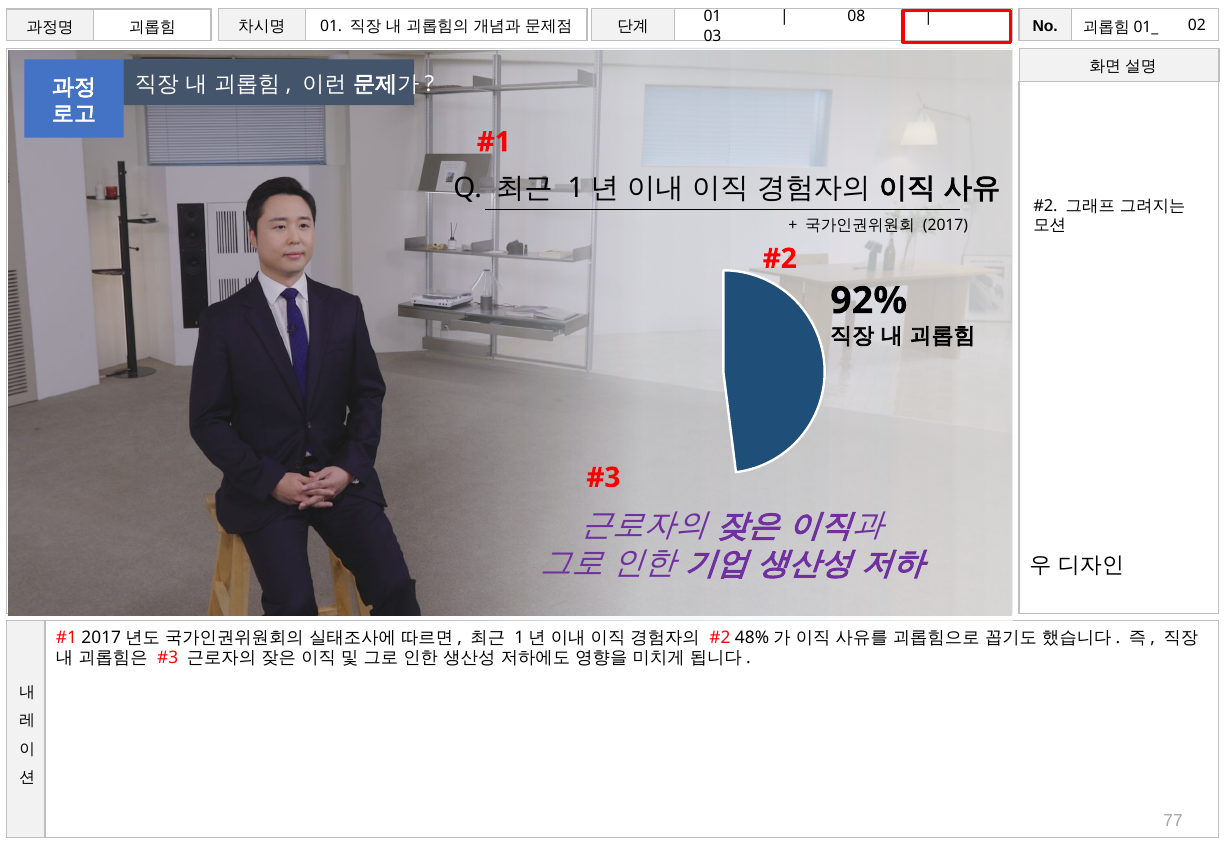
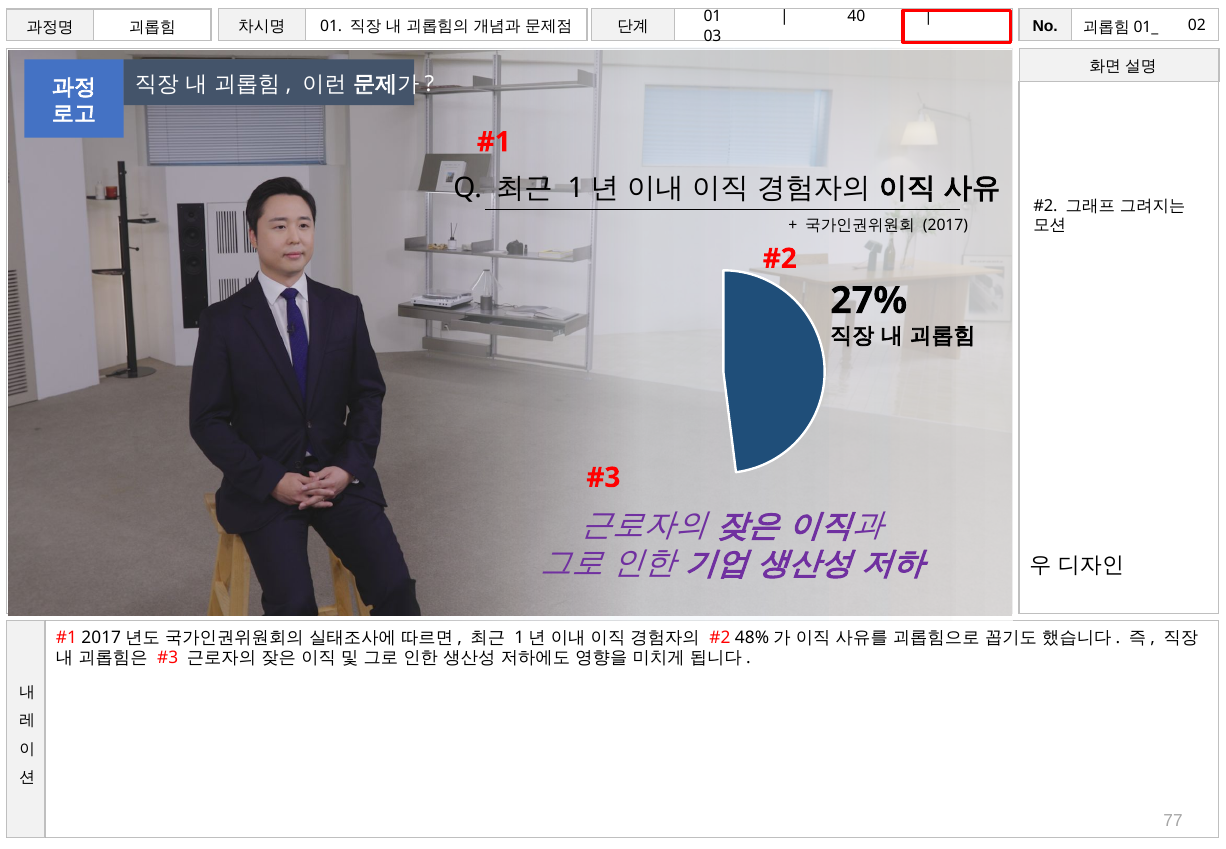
08: 08 -> 40
92%: 92% -> 27%
